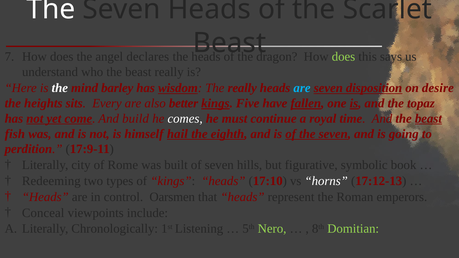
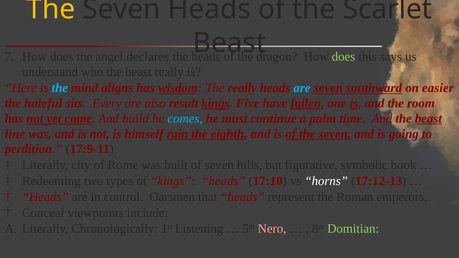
The at (51, 9) colour: white -> yellow
the at (60, 88) colour: white -> light blue
barley: barley -> aligns
disposition: disposition -> southward
desire: desire -> easier
heights: heights -> hateful
better: better -> result
topaz: topaz -> room
comes colour: white -> light blue
royal: royal -> palm
fish: fish -> line
hail: hail -> rain
Nero colour: light green -> pink
